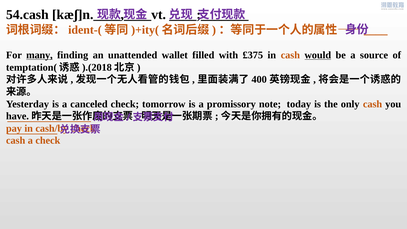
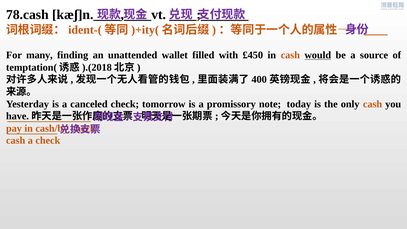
54.cash: 54.cash -> 78.cash
many underline: present -> none
£375: £375 -> £450
